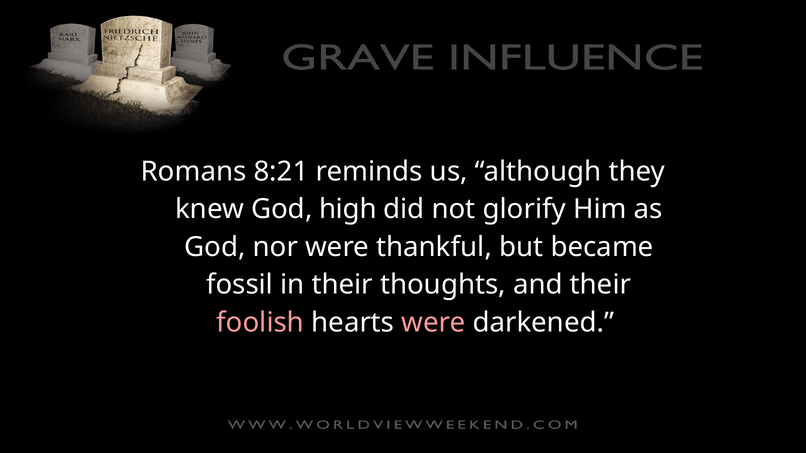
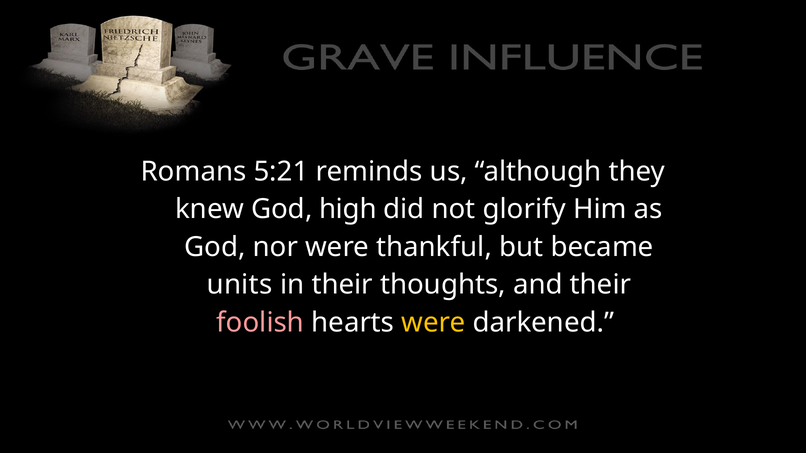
8:21: 8:21 -> 5:21
fossil: fossil -> units
were at (433, 323) colour: pink -> yellow
